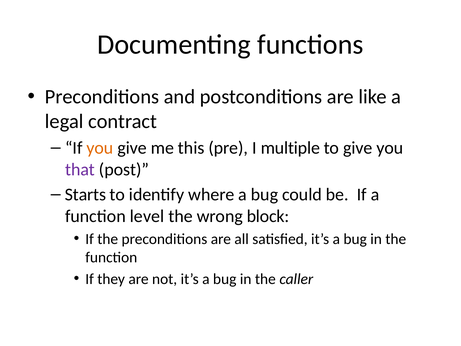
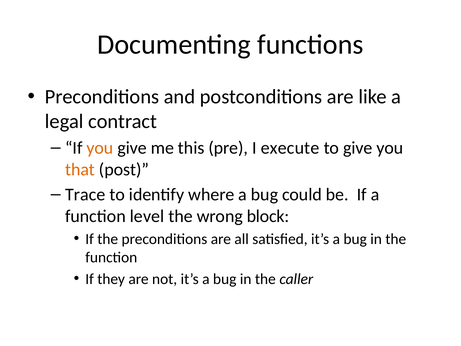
multiple: multiple -> execute
that colour: purple -> orange
Starts: Starts -> Trace
